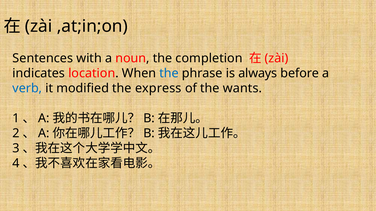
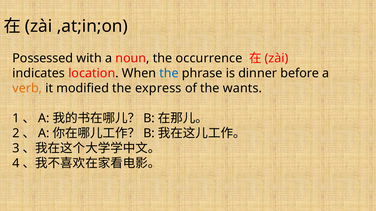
Sentences: Sentences -> Possessed
completion: completion -> occurrence
always: always -> dinner
verb colour: blue -> orange
